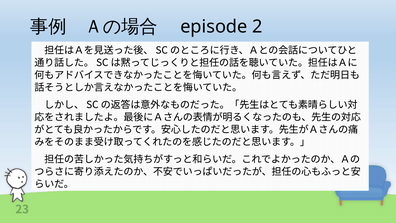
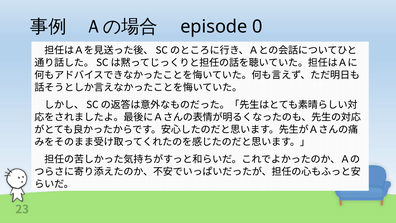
2: 2 -> 0
